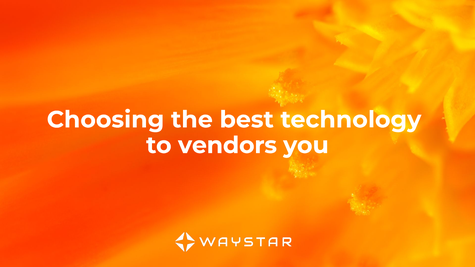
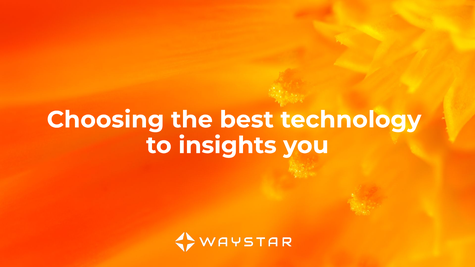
vendors: vendors -> insights
